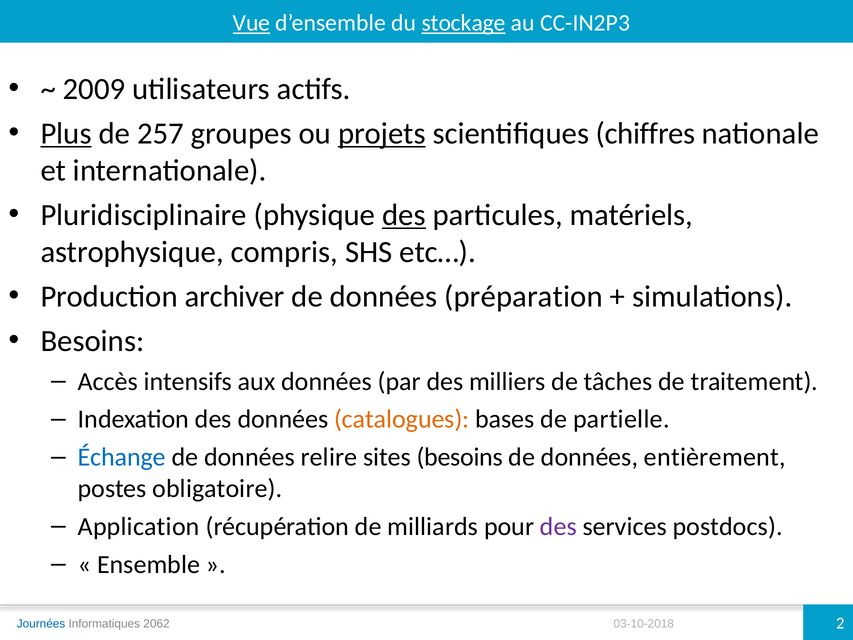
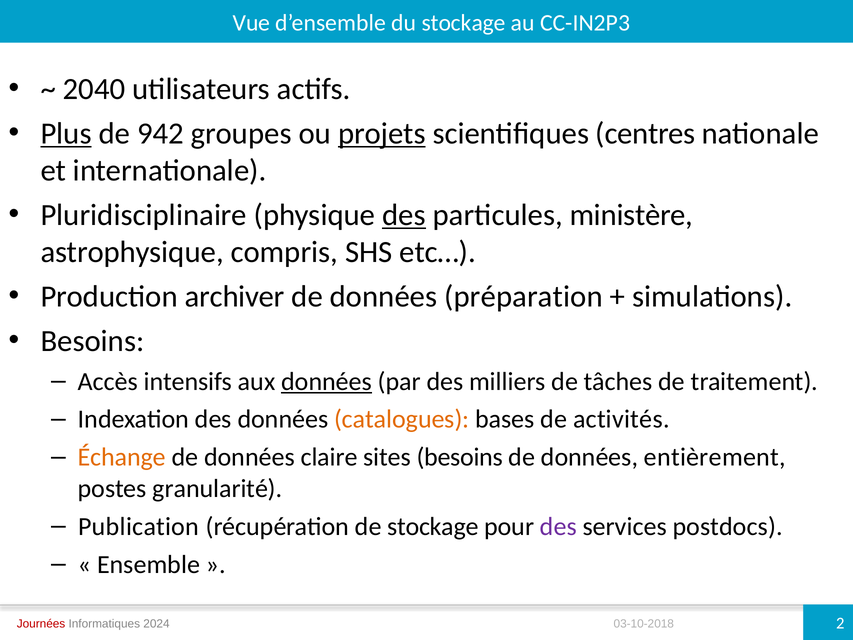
Vue underline: present -> none
stockage at (464, 23) underline: present -> none
2009: 2009 -> 2040
257: 257 -> 942
chiffres: chiffres -> centres
matériels: matériels -> ministère
données at (327, 381) underline: none -> present
partielle: partielle -> activités
Échange colour: blue -> orange
relire: relire -> claire
obligatoire: obligatoire -> granularité
Application: Application -> Publication
de milliards: milliards -> stockage
Journées colour: blue -> red
2062: 2062 -> 2024
